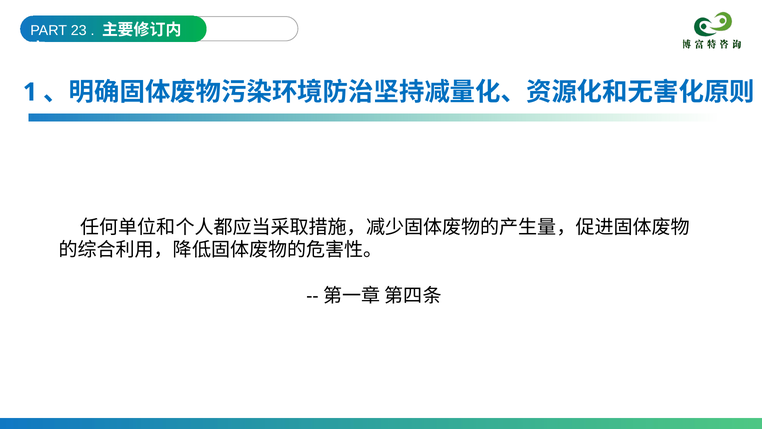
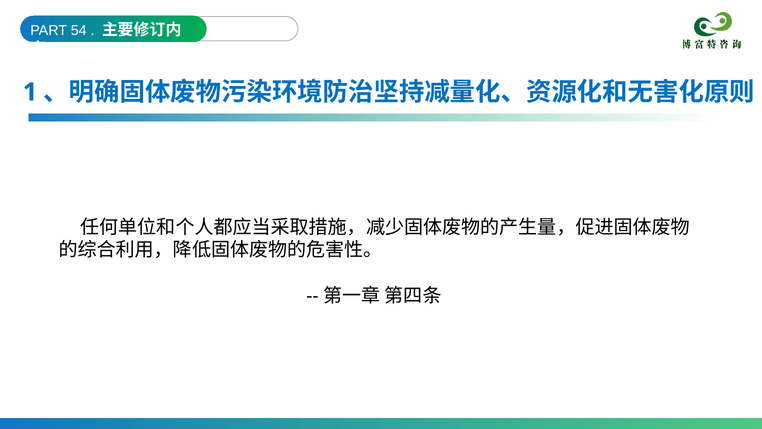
23: 23 -> 54
